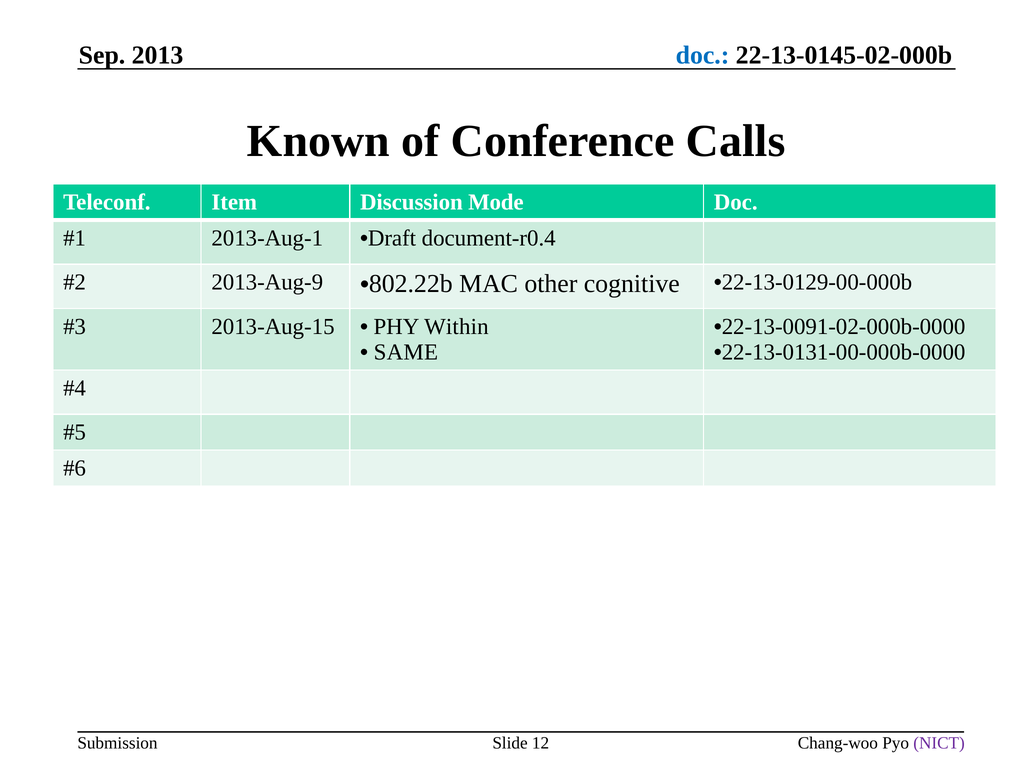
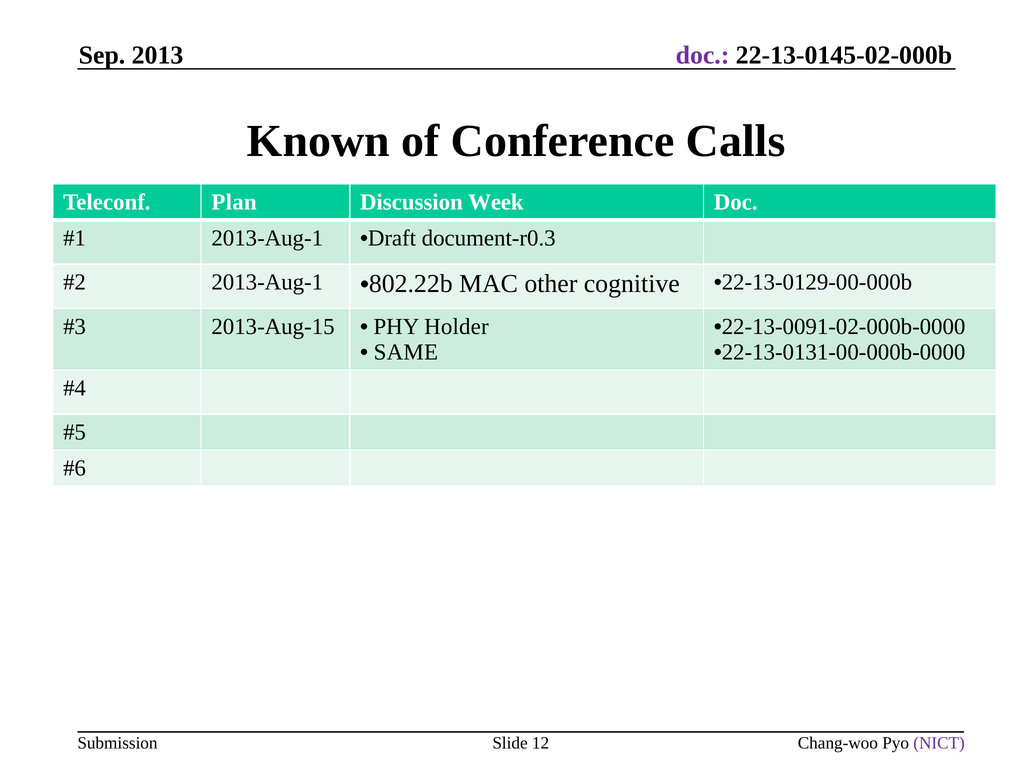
doc at (703, 55) colour: blue -> purple
Item: Item -> Plan
Mode: Mode -> Week
document-r0.4: document-r0.4 -> document-r0.3
2013-Aug-9 at (267, 282): 2013-Aug-9 -> 2013-Aug-1
Within: Within -> Holder
